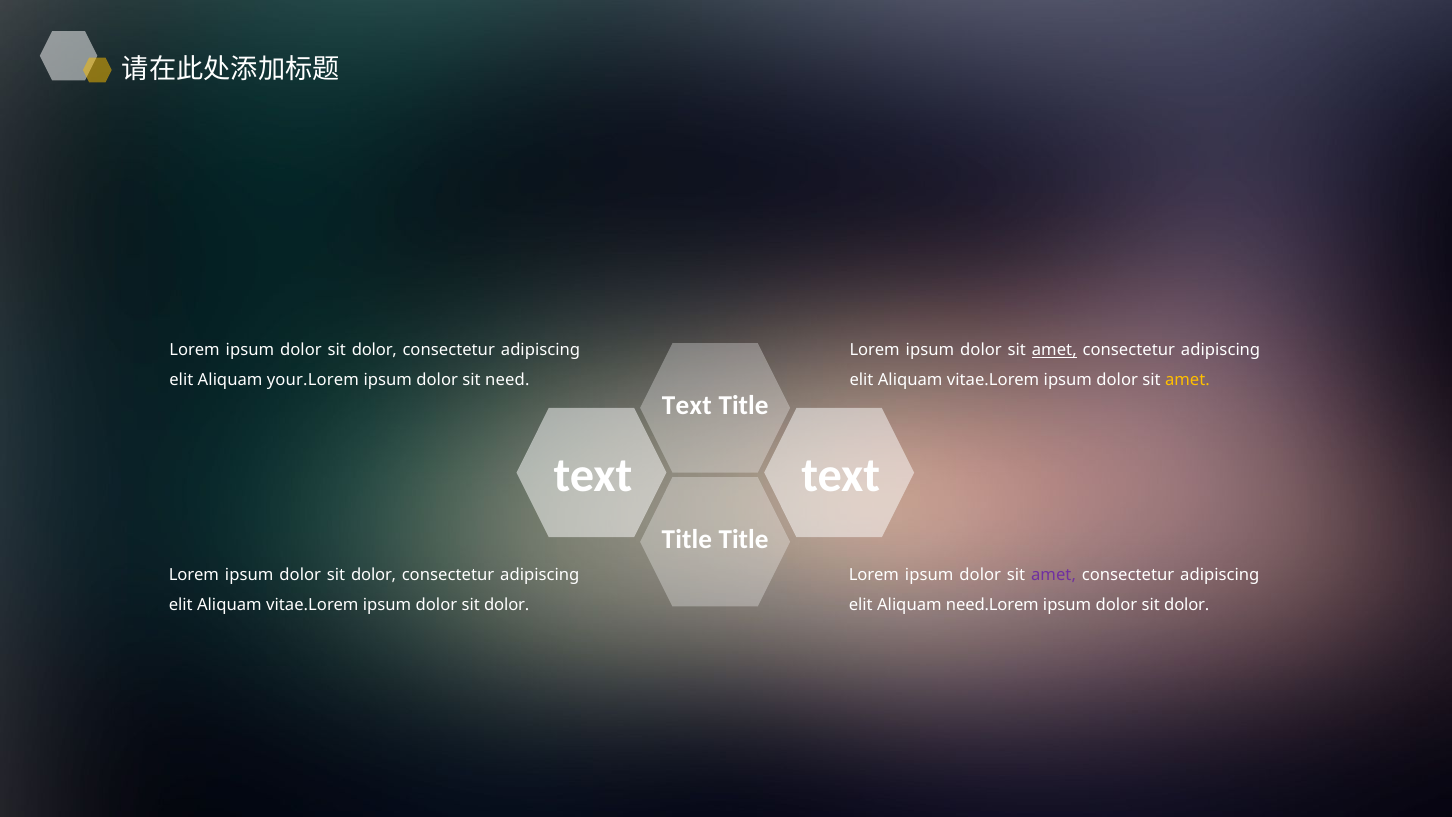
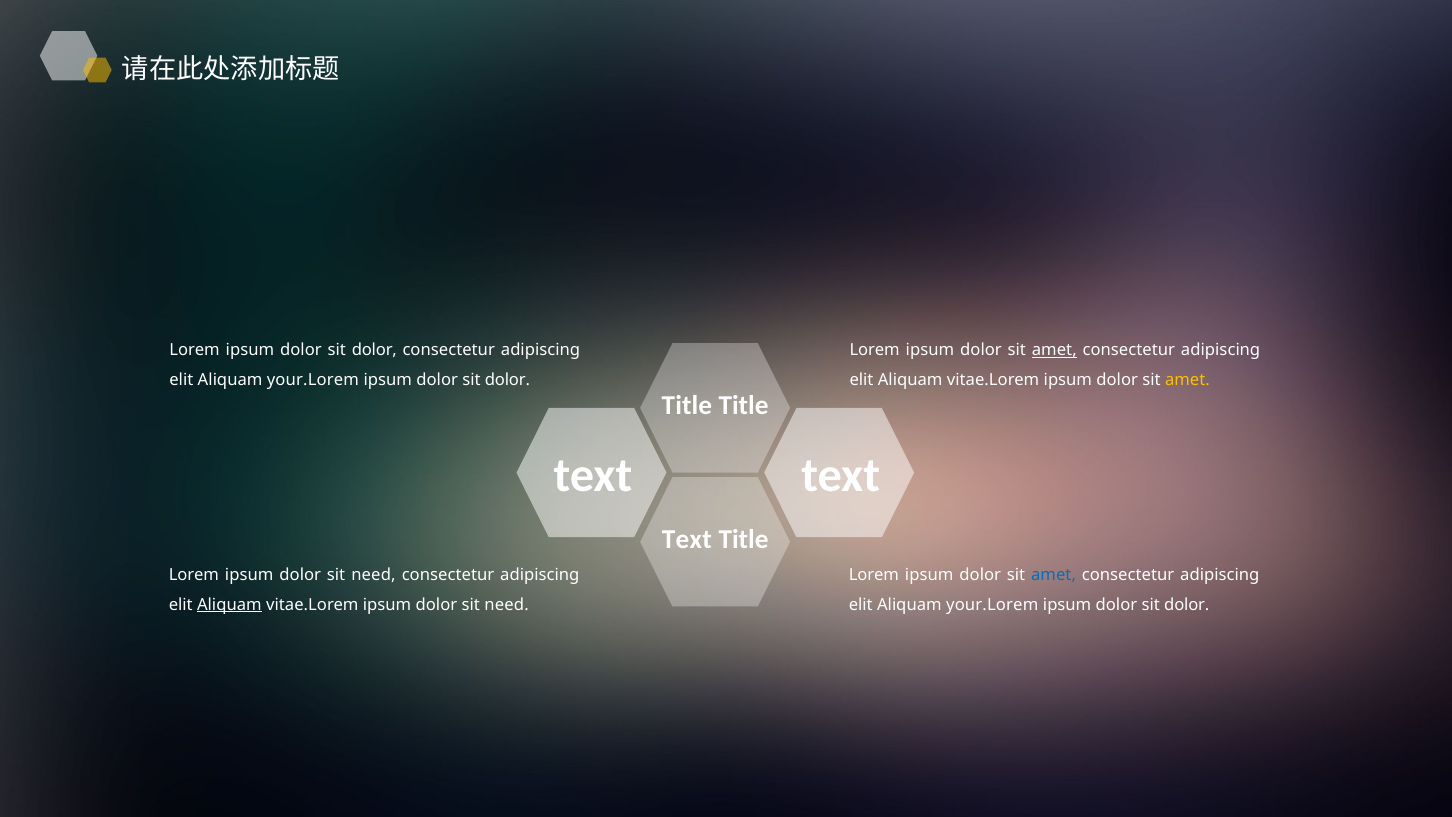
need at (507, 380): need -> dolor
Text at (687, 405): Text -> Title
Title at (687, 539): Title -> Text
dolor at (374, 575): dolor -> need
amet at (1054, 575) colour: purple -> blue
Aliquam at (229, 605) underline: none -> present
dolor at (507, 605): dolor -> need
need.Lorem at (992, 605): need.Lorem -> your.Lorem
